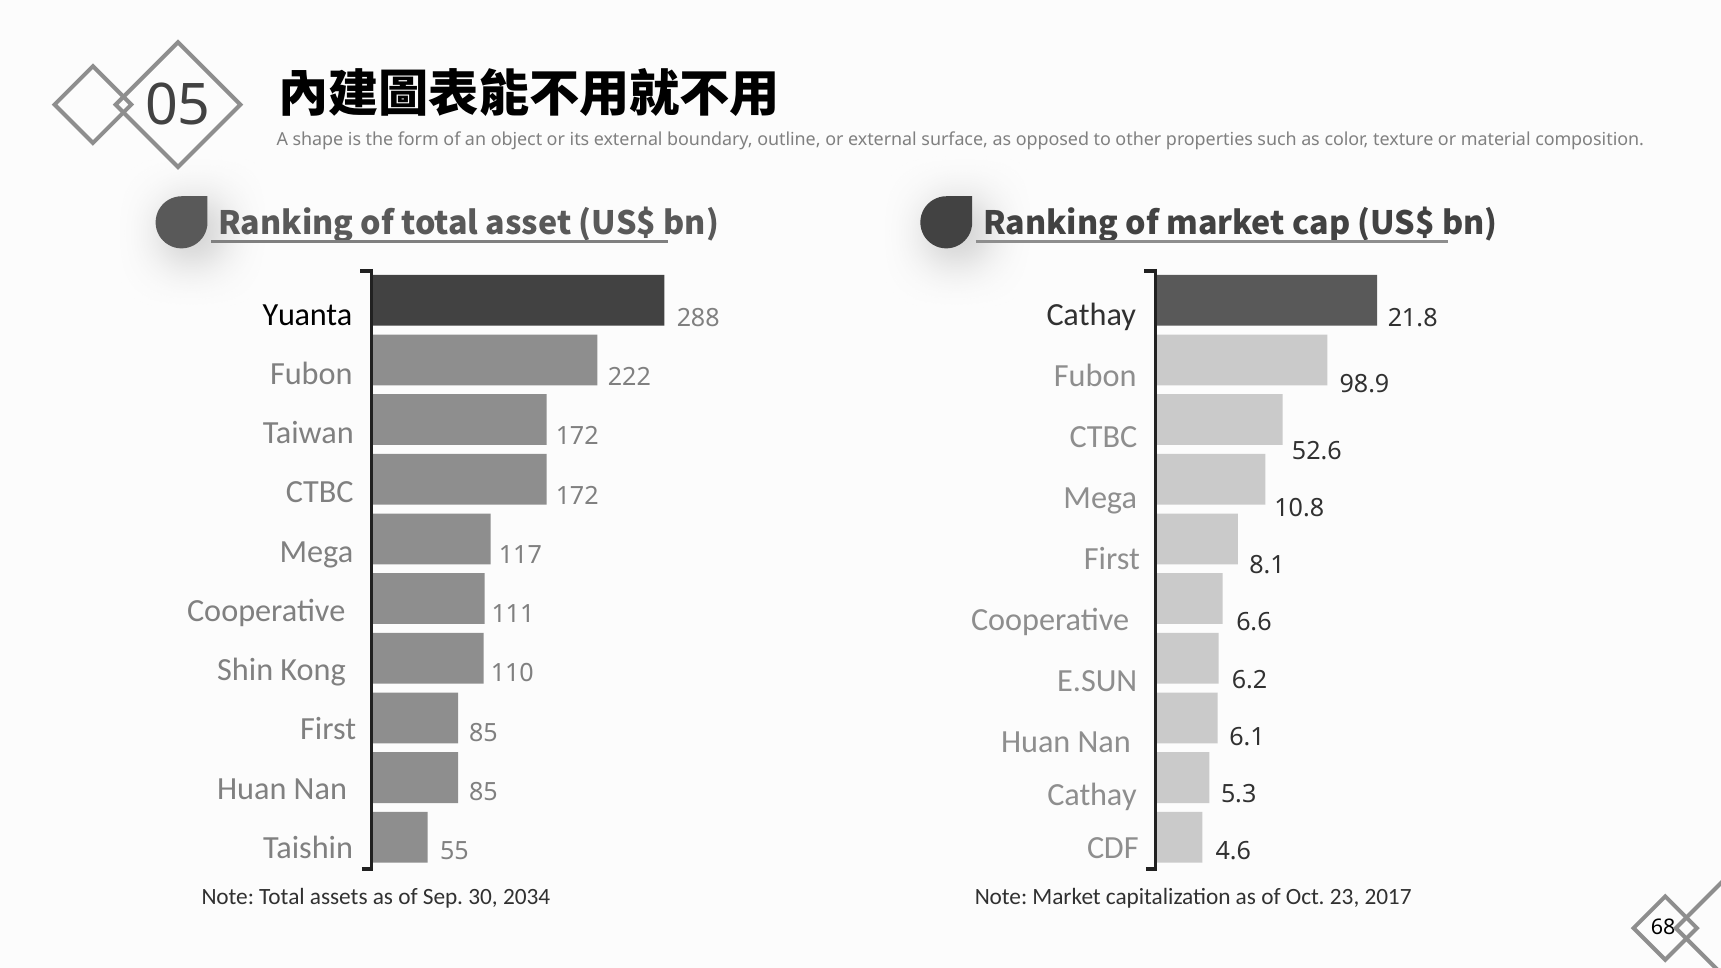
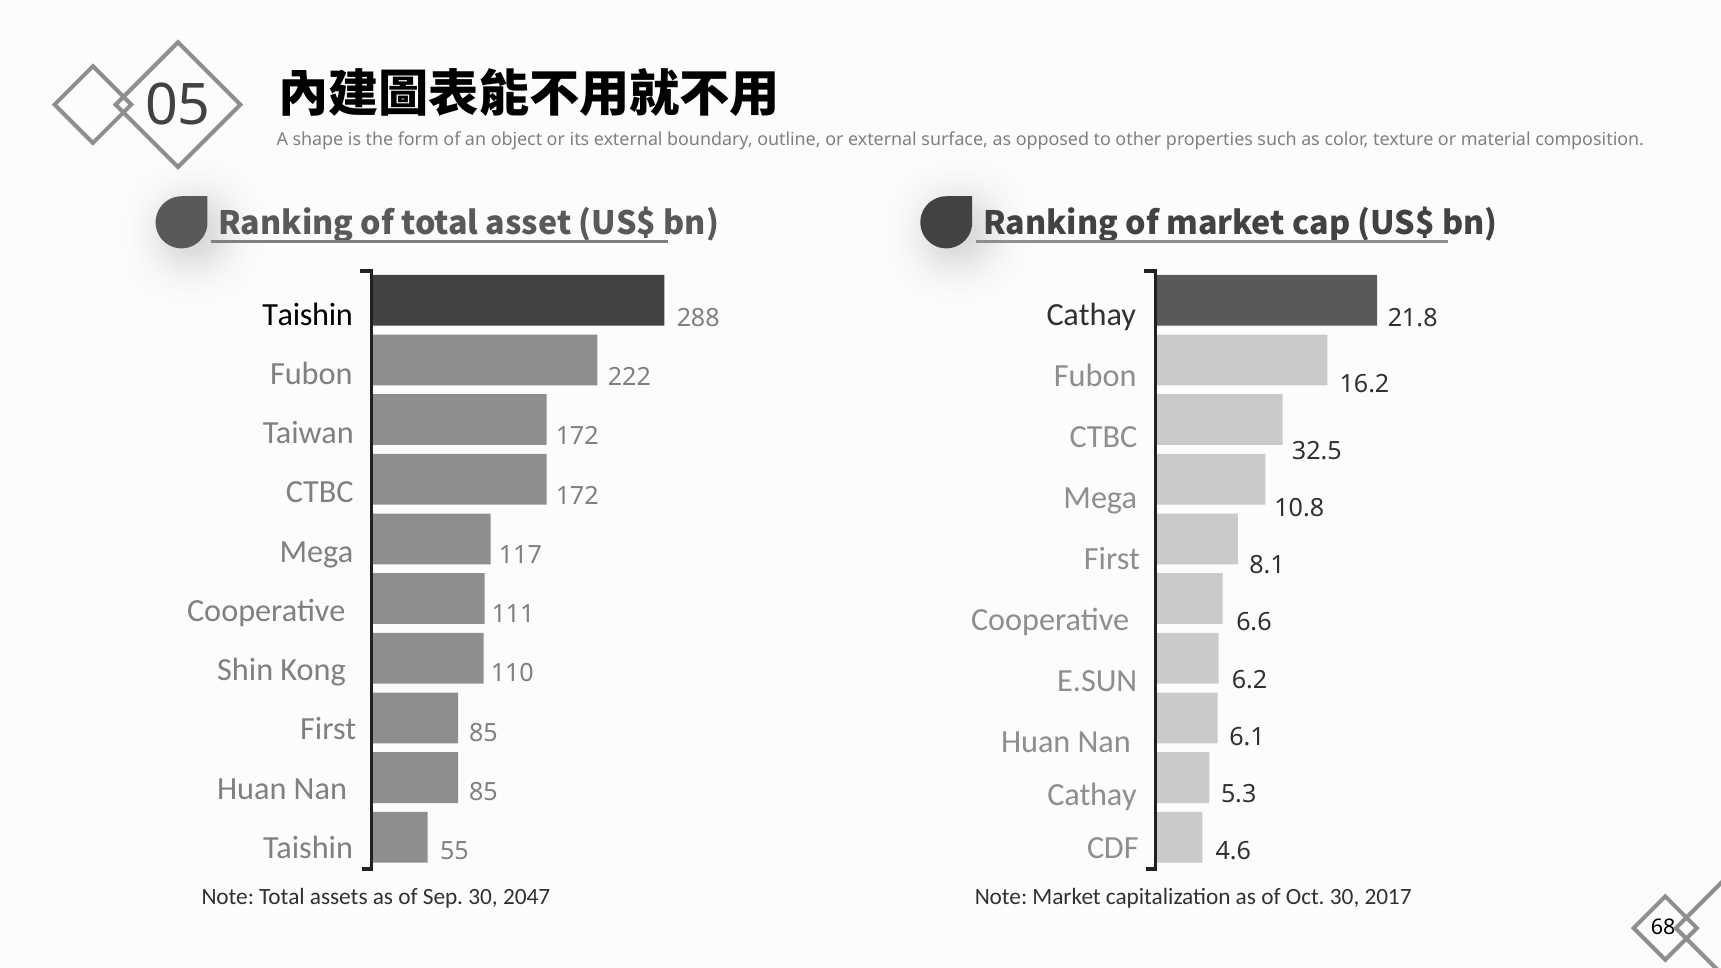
Yuanta at (308, 314): Yuanta -> Taishin
98.9: 98.9 -> 16.2
52.6: 52.6 -> 32.5
2034: 2034 -> 2047
Oct 23: 23 -> 30
